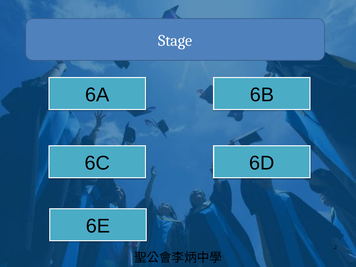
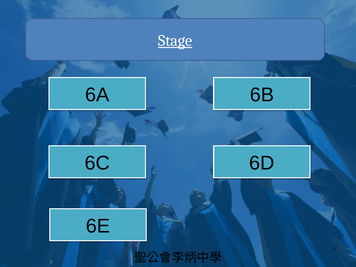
Stage underline: none -> present
